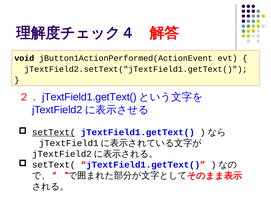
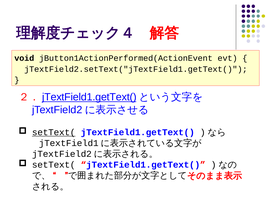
jTextField1.getText( at (89, 97) underline: none -> present
